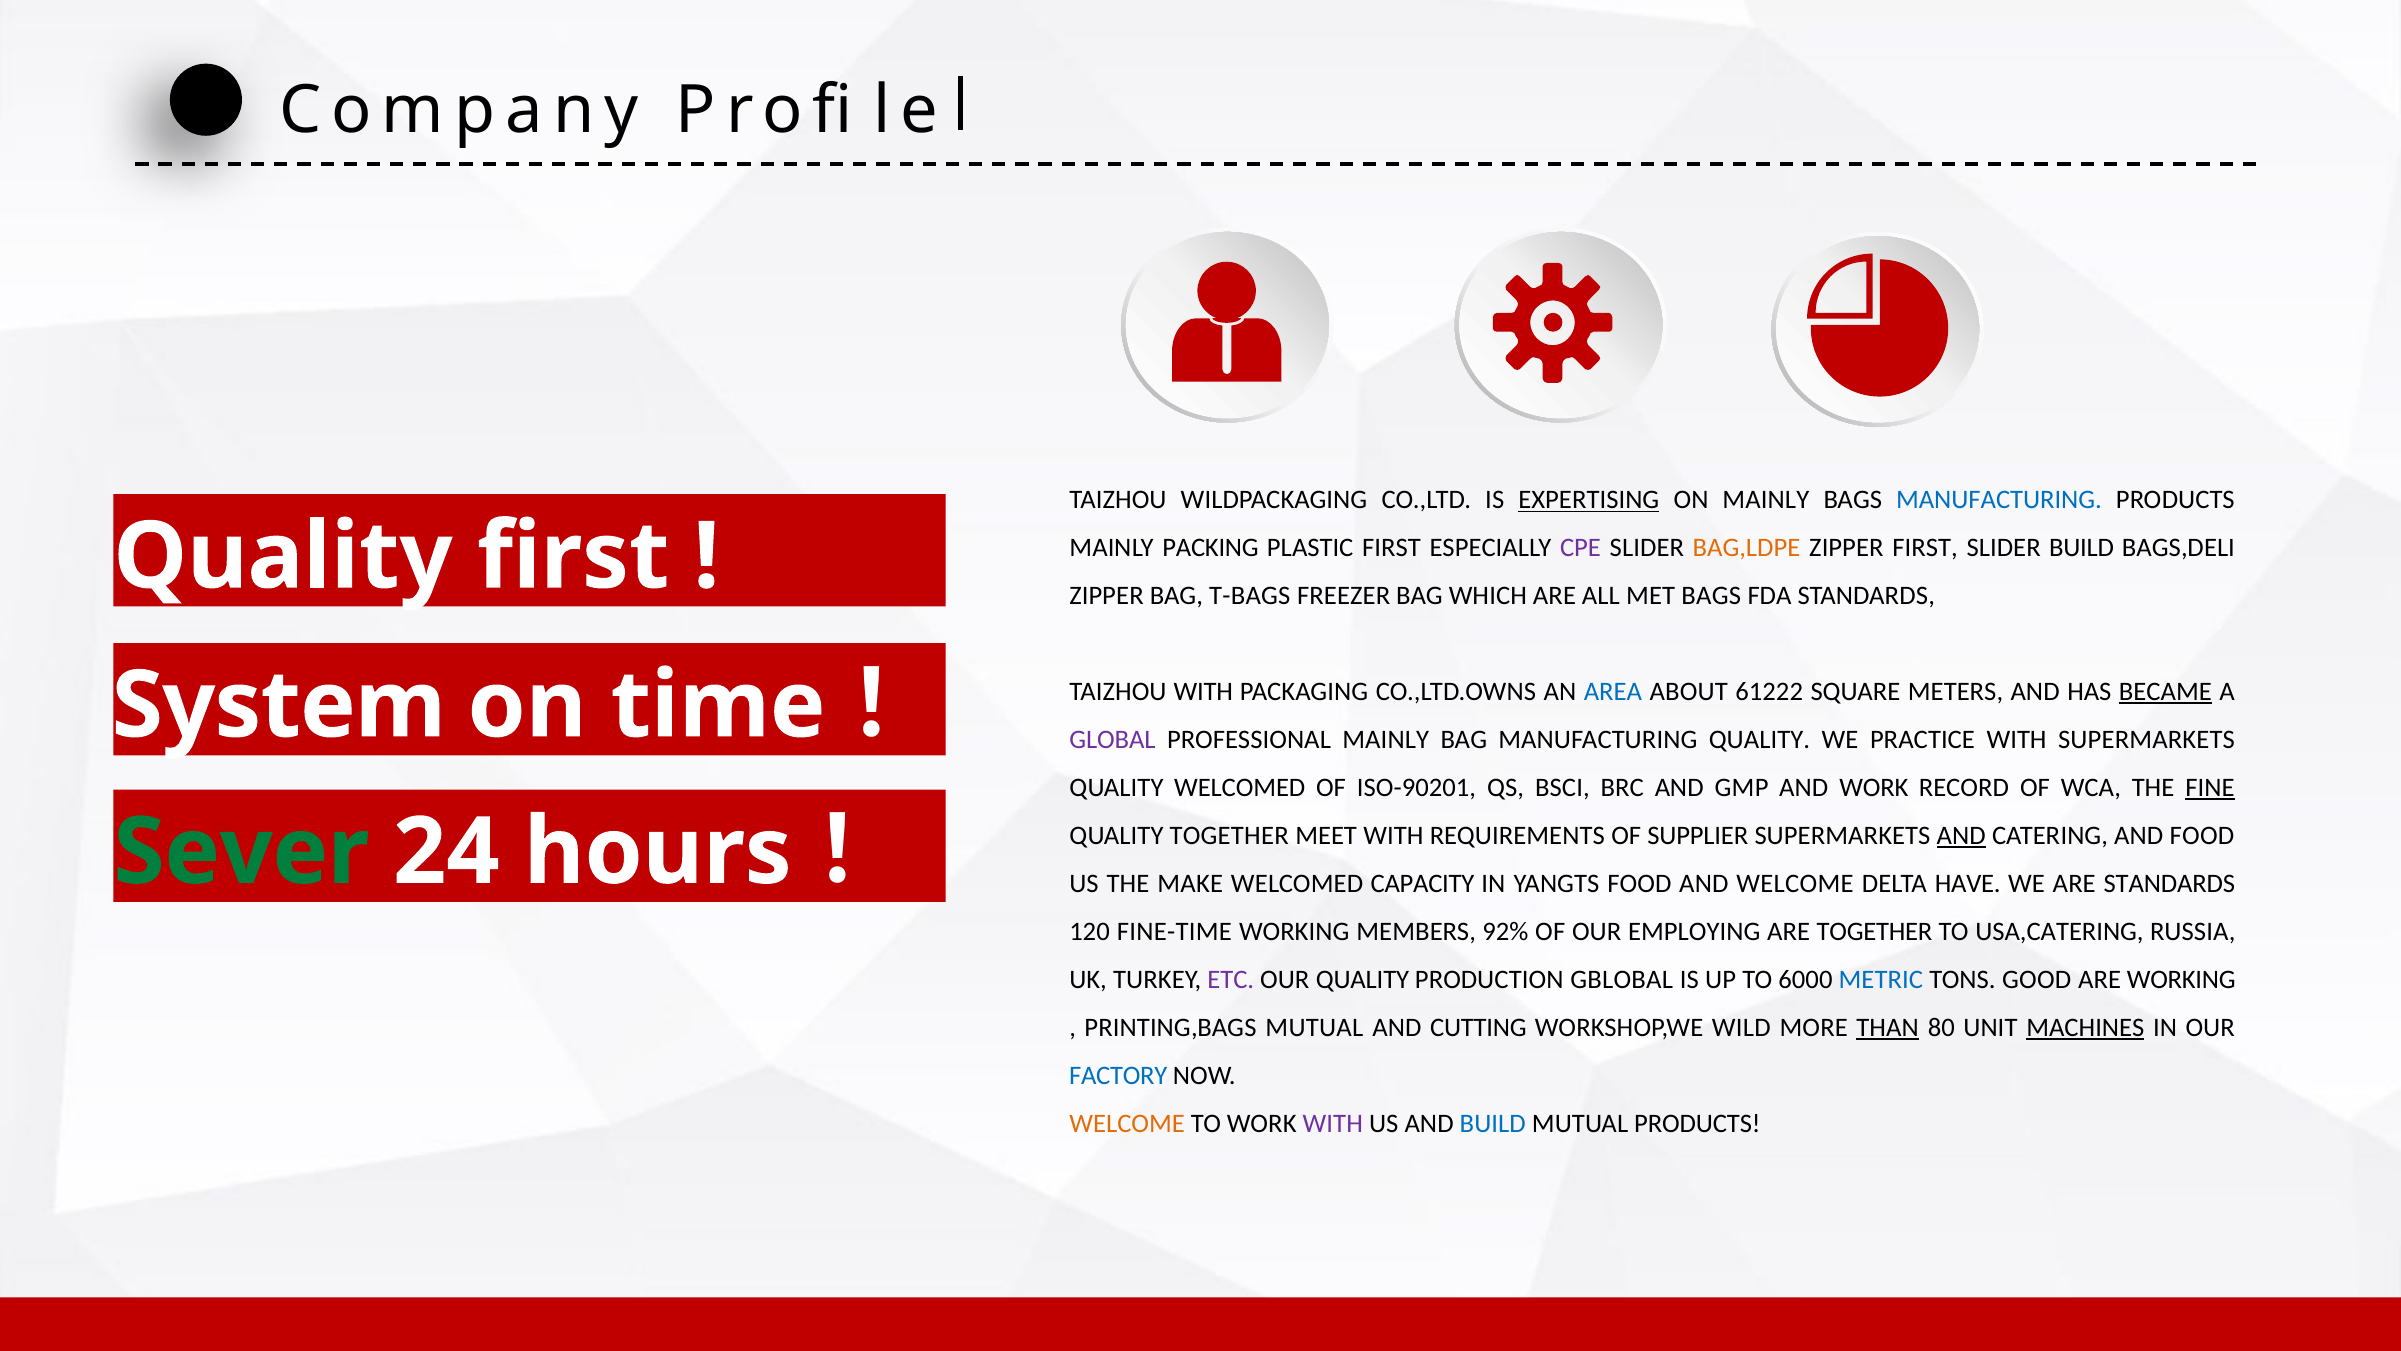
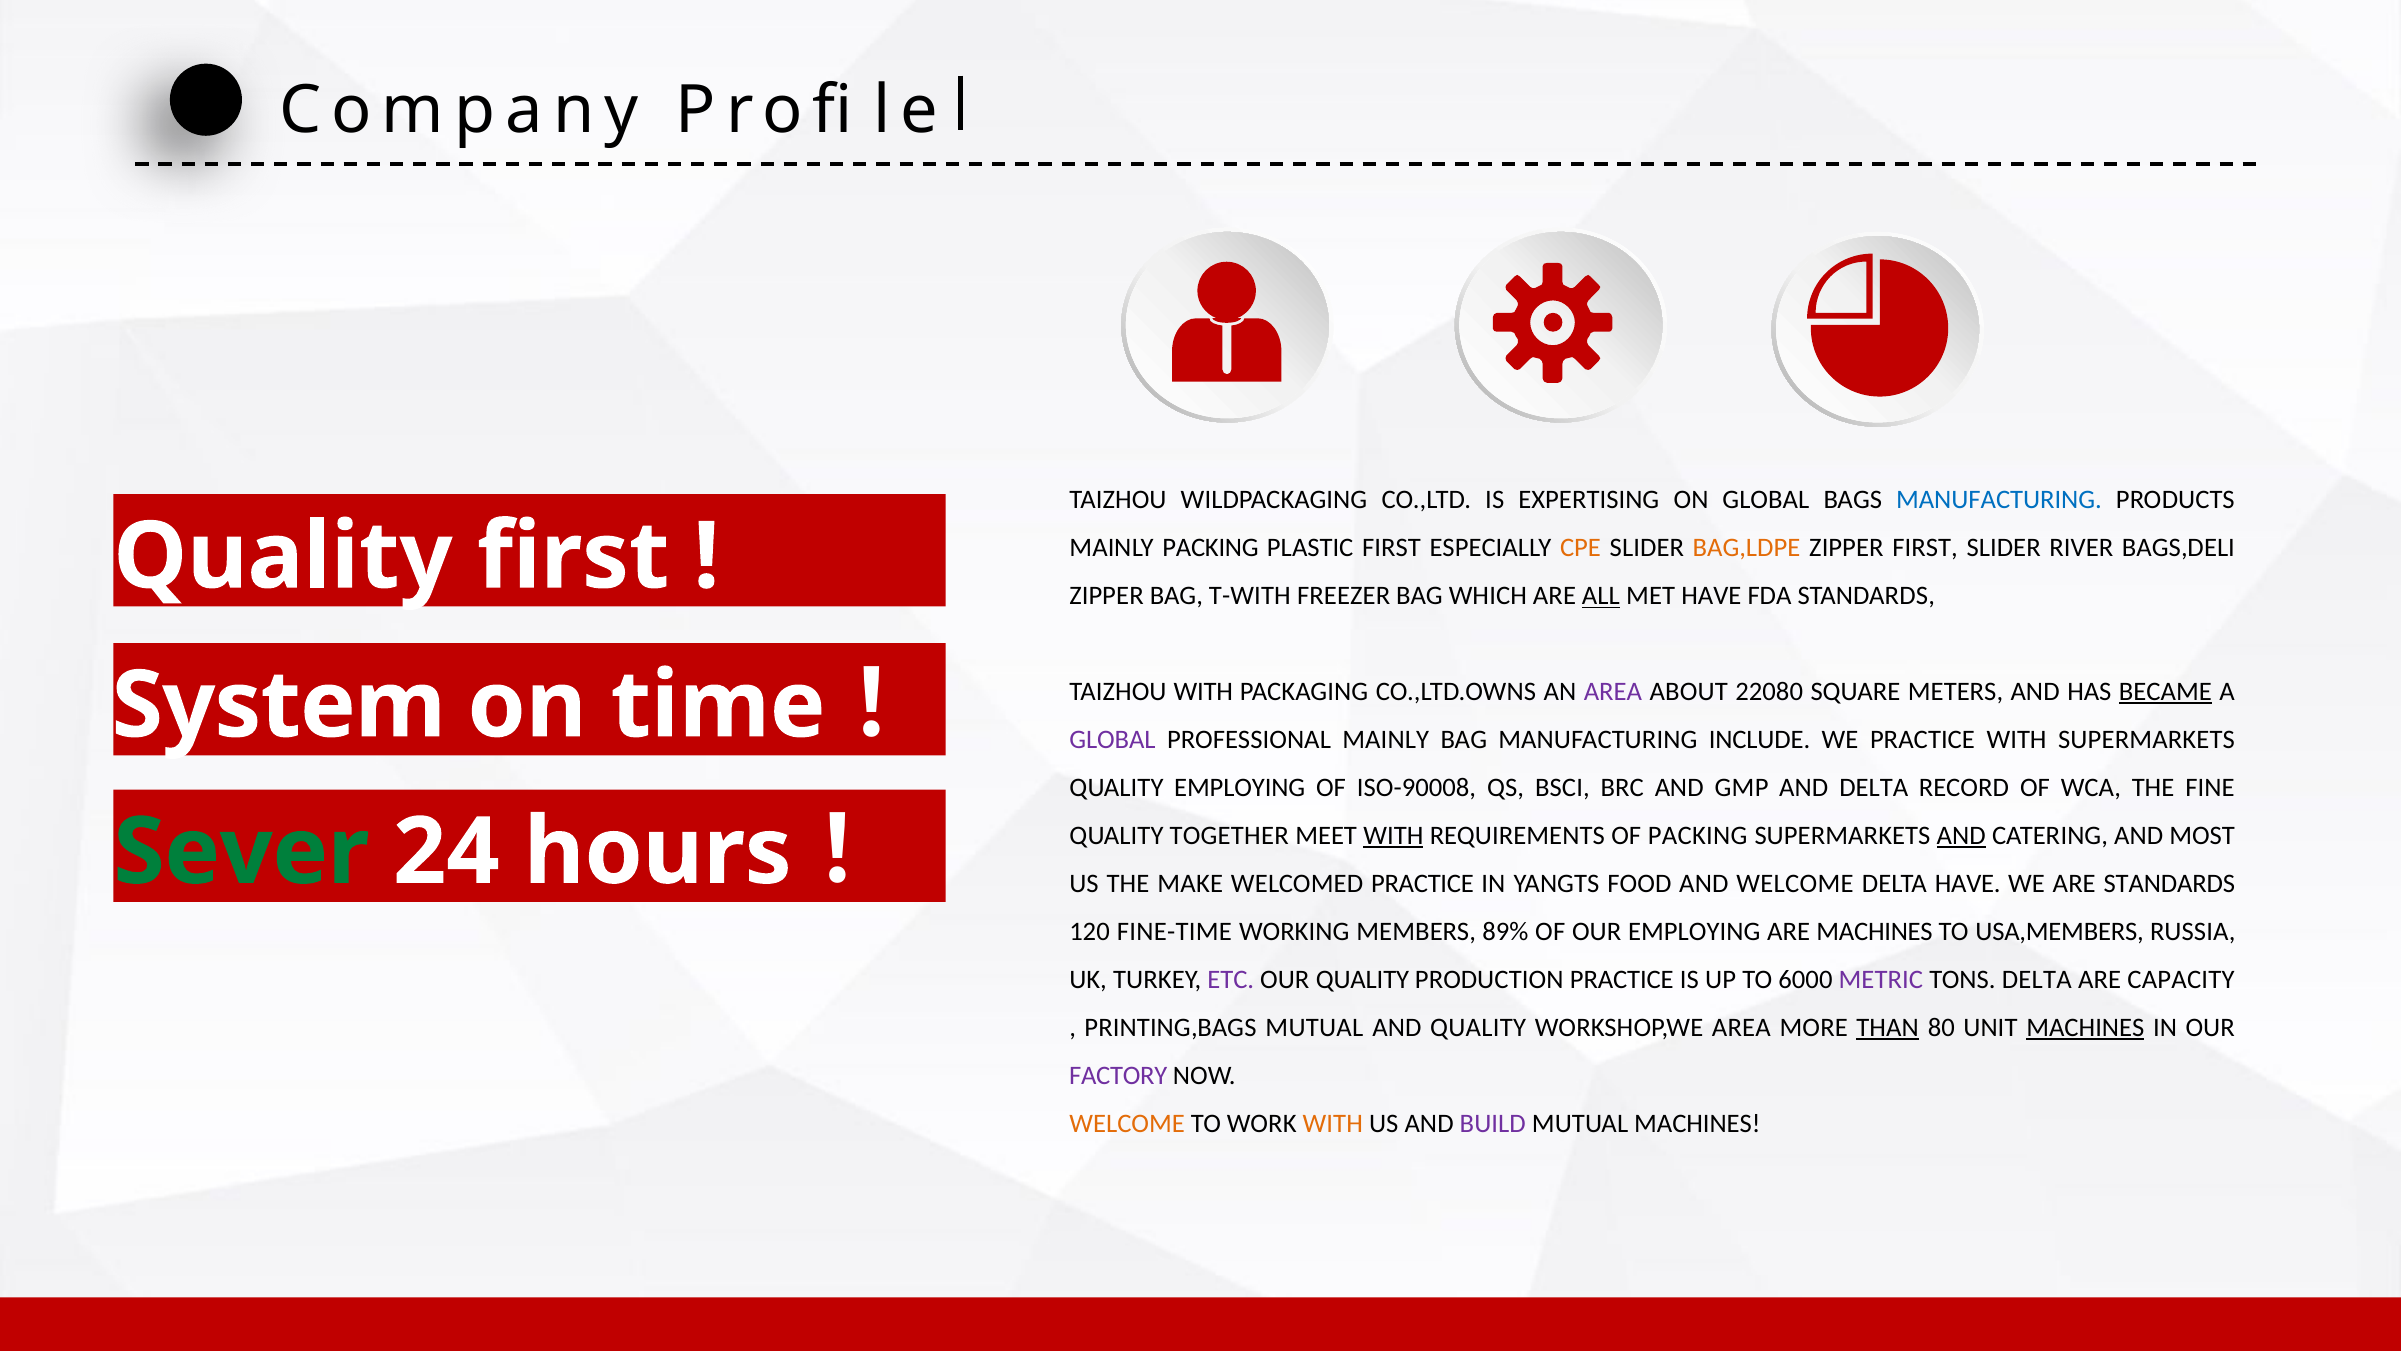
EXPERTISING underline: present -> none
ON MAINLY: MAINLY -> GLOBAL
CPE colour: purple -> orange
SLIDER BUILD: BUILD -> RIVER
T-BAGS: T-BAGS -> T-WITH
ALL underline: none -> present
MET BAGS: BAGS -> HAVE
AREA at (1613, 692) colour: blue -> purple
61222: 61222 -> 22080
MANUFACTURING QUALITY: QUALITY -> INCLUDE
QUALITY WELCOMED: WELCOMED -> EMPLOYING
ISO-90201: ISO-90201 -> ISO-90008
AND WORK: WORK -> DELTA
FINE underline: present -> none
WITH at (1393, 835) underline: none -> present
OF SUPPLIER: SUPPLIER -> PACKING
AND FOOD: FOOD -> MOST
WELCOMED CAPACITY: CAPACITY -> PRACTICE
92%: 92% -> 89%
ARE TOGETHER: TOGETHER -> MACHINES
USA,CATERING: USA,CATERING -> USA,MEMBERS
PRODUCTION GBLOBAL: GBLOBAL -> PRACTICE
METRIC colour: blue -> purple
TONS GOOD: GOOD -> DELTA
ARE WORKING: WORKING -> CAPACITY
AND CUTTING: CUTTING -> QUALITY
WORKSHOP,WE WILD: WILD -> AREA
FACTORY colour: blue -> purple
WITH at (1333, 1123) colour: purple -> orange
BUILD at (1493, 1123) colour: blue -> purple
MUTUAL PRODUCTS: PRODUCTS -> MACHINES
